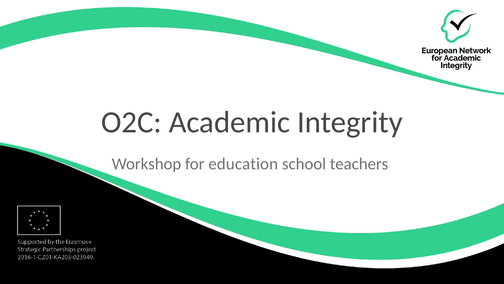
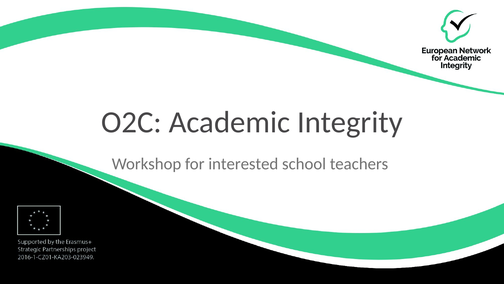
education: education -> interested
